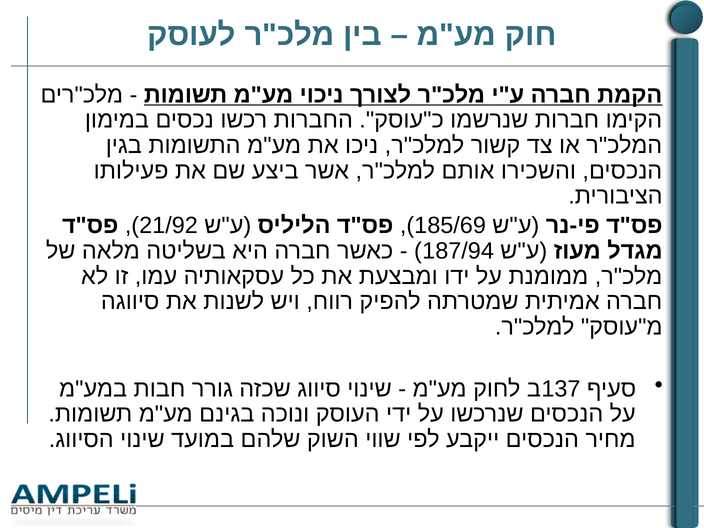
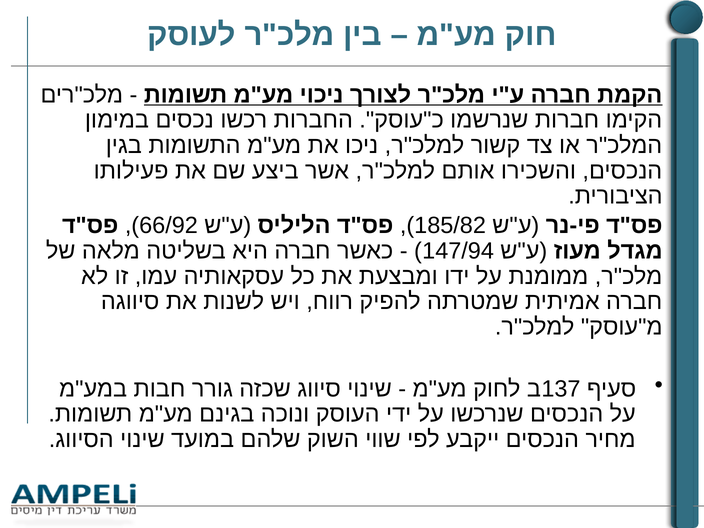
21/92: 21/92 -> 66/92
185/69: 185/69 -> 185/82
187/94: 187/94 -> 147/94
